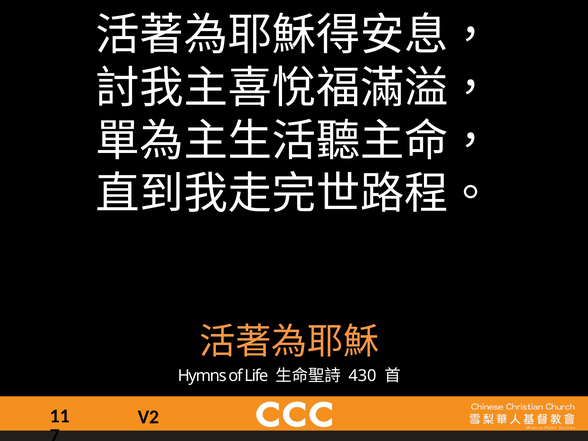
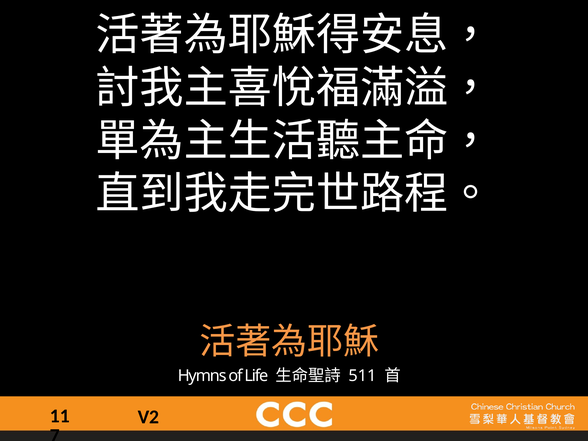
430: 430 -> 511
